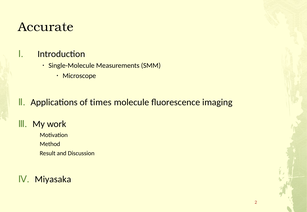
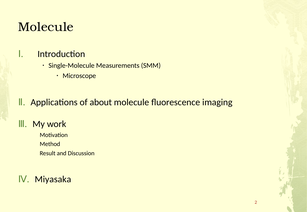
Accurate at (46, 27): Accurate -> Molecule
times: times -> about
